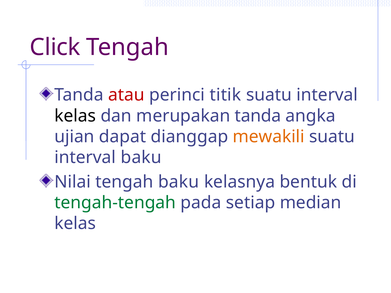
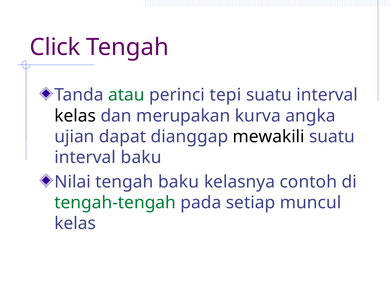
atau colour: red -> green
titik: titik -> tepi
merupakan tanda: tanda -> kurva
mewakili colour: orange -> black
bentuk: bentuk -> contoh
median: median -> muncul
